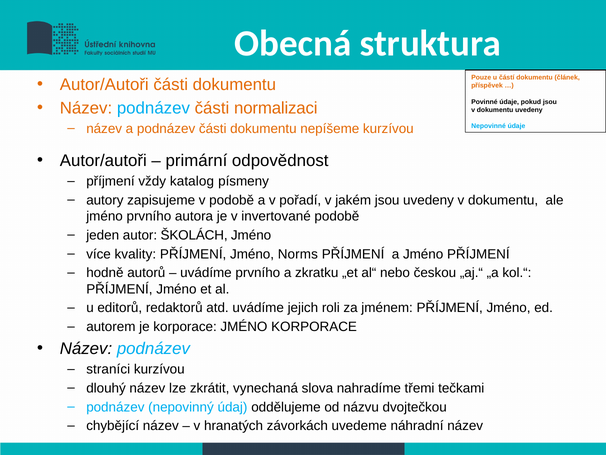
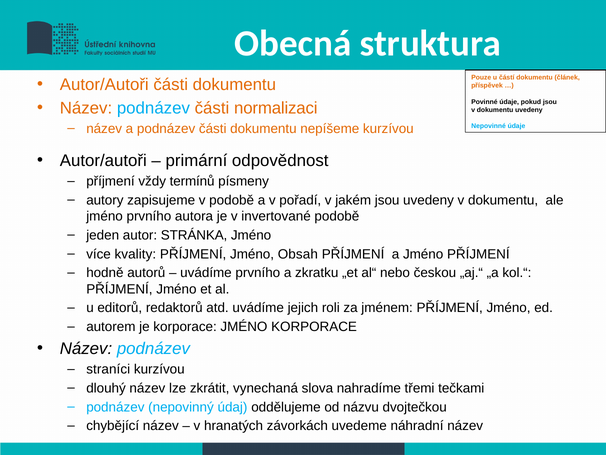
katalog: katalog -> termínů
ŠKOLÁCH: ŠKOLÁCH -> STRÁNKA
Norms: Norms -> Obsah
